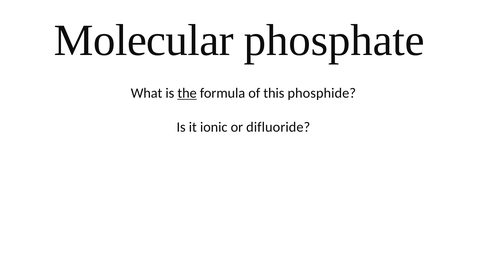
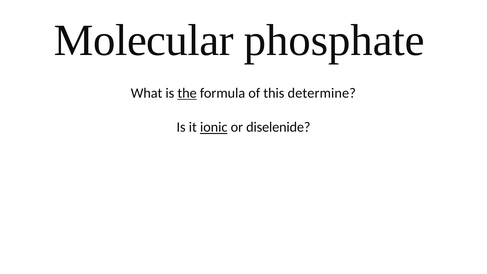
phosphide: phosphide -> determine
ionic underline: none -> present
difluoride: difluoride -> diselenide
